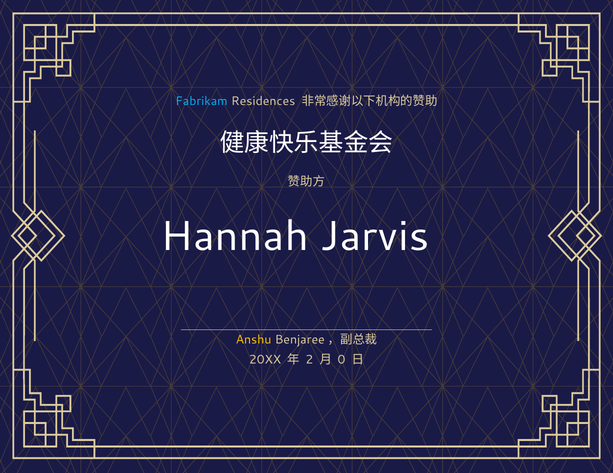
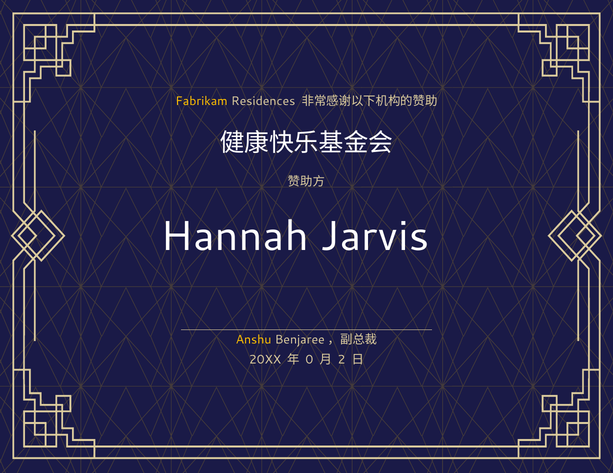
Fabrikam colour: light blue -> yellow
2: 2 -> 0
0: 0 -> 2
